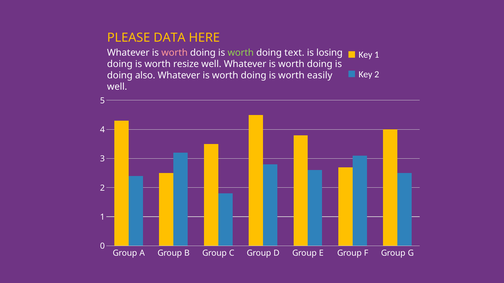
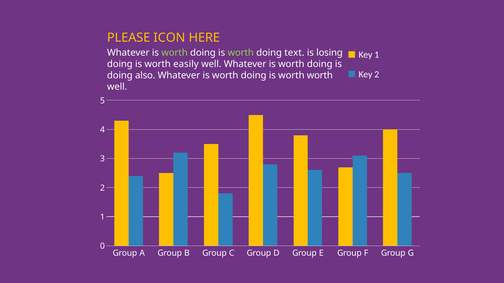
DATA: DATA -> ICON
worth at (175, 53) colour: pink -> light green
resize: resize -> easily
worth easily: easily -> worth
